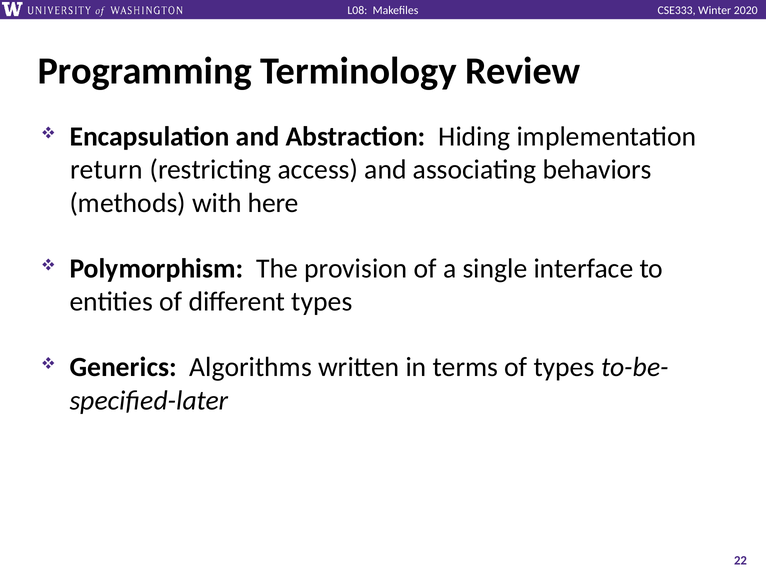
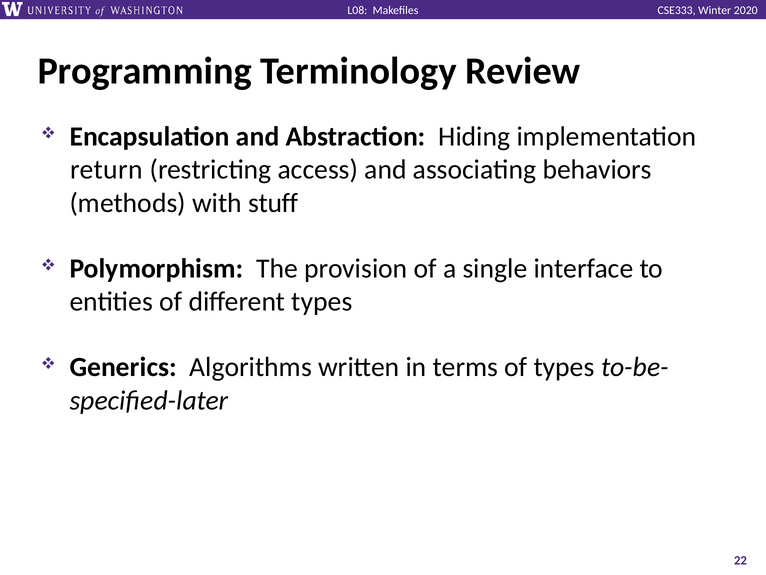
here: here -> stuff
